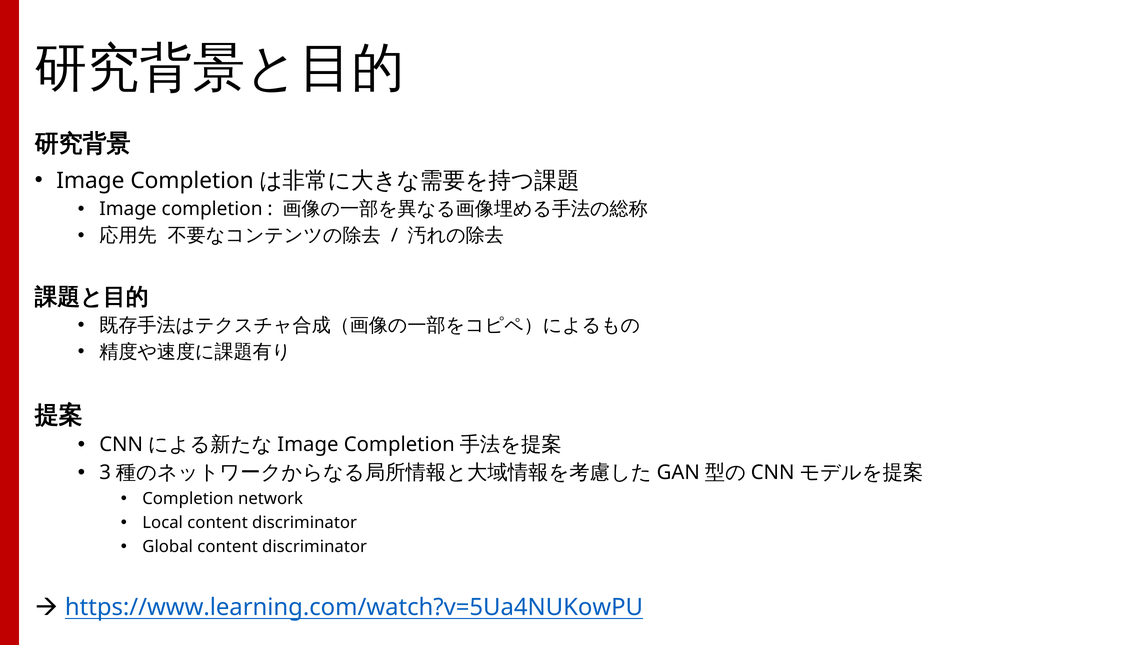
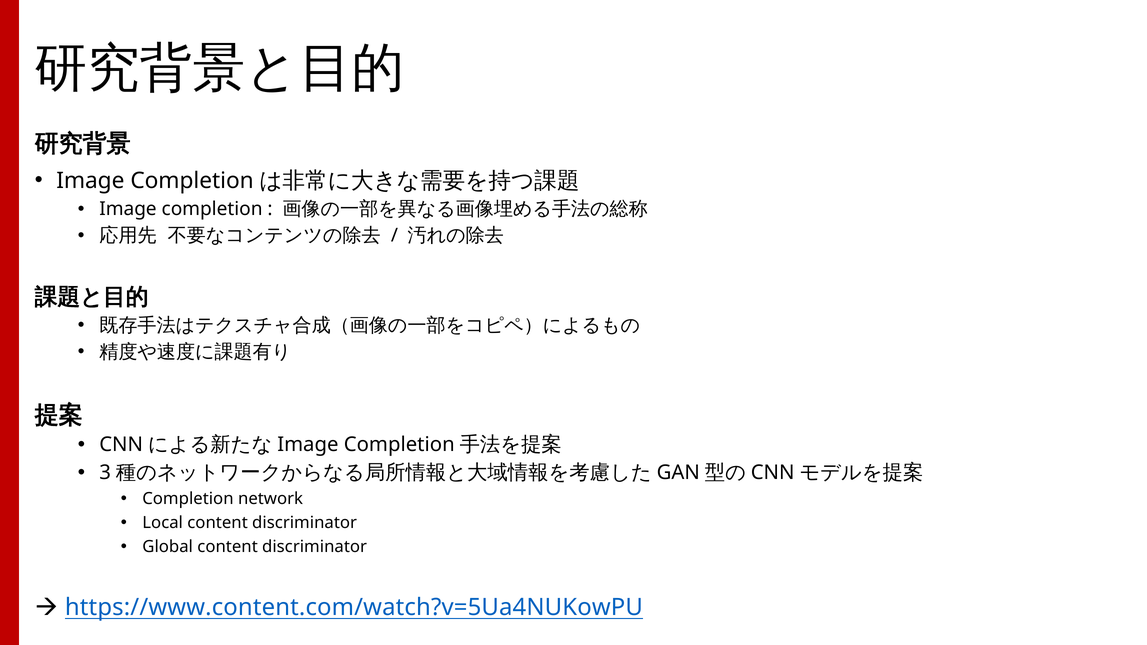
https://www.learning.com/watch?v=5Ua4NUKowPU: https://www.learning.com/watch?v=5Ua4NUKowPU -> https://www.content.com/watch?v=5Ua4NUKowPU
